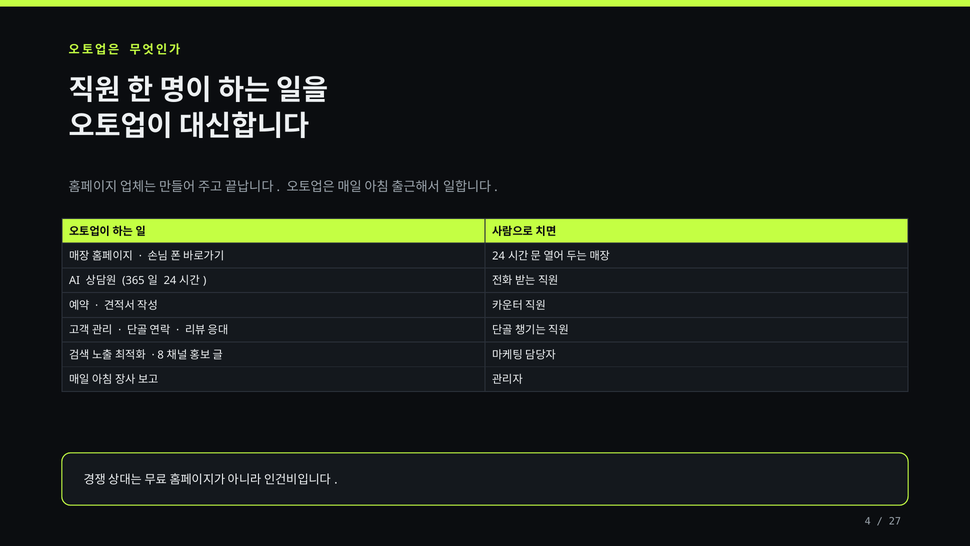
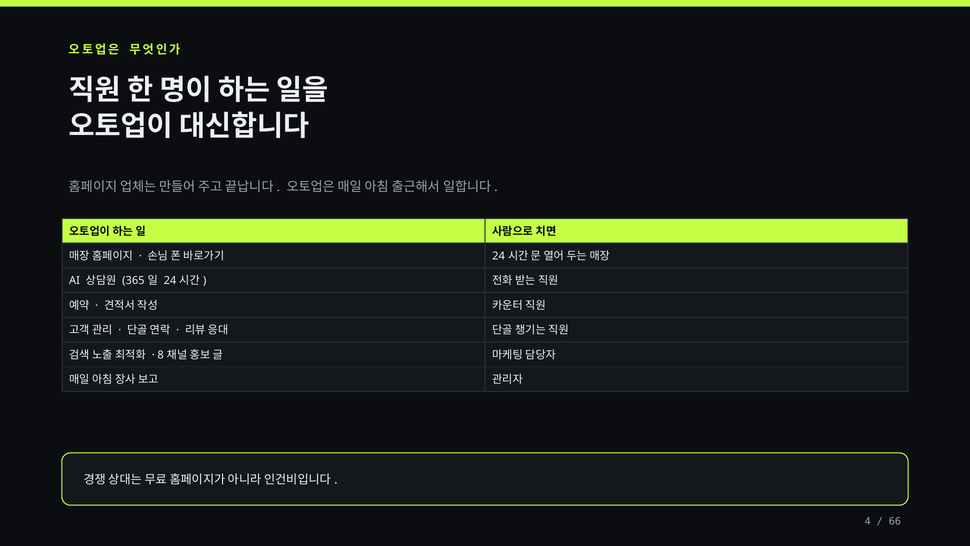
27: 27 -> 66
